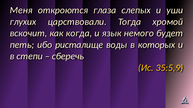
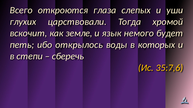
Меня: Меня -> Всего
когда: когда -> земле
ристалище: ристалище -> открылось
35:5,9: 35:5,9 -> 35:7,6
